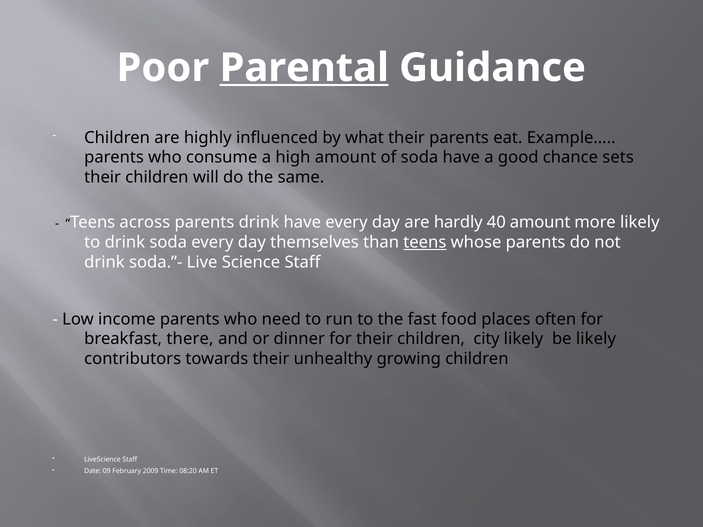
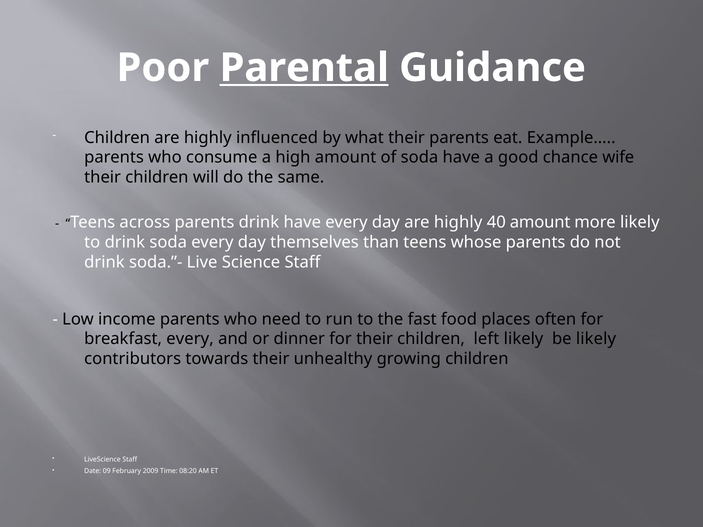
sets: sets -> wife
day are hardly: hardly -> highly
teens at (425, 242) underline: present -> none
breakfast there: there -> every
city: city -> left
